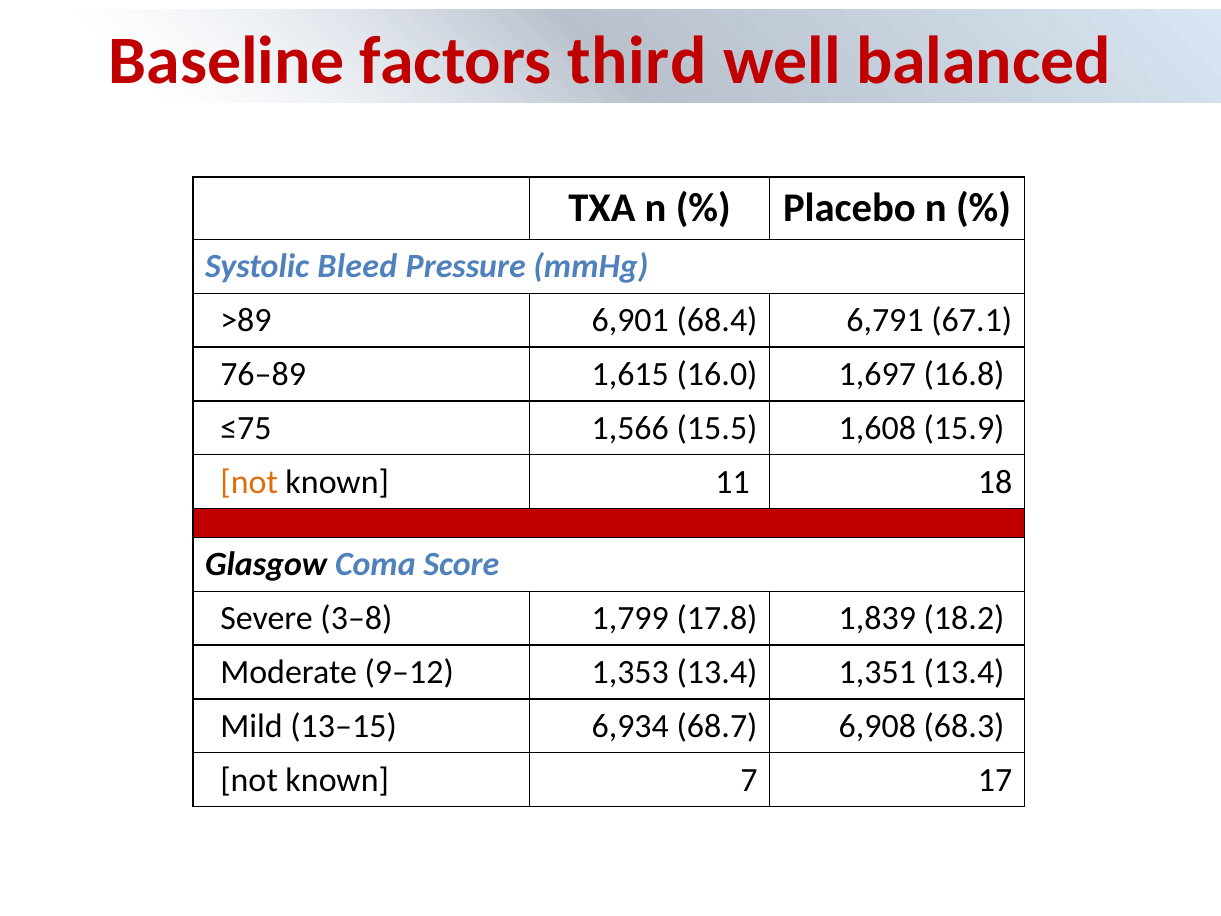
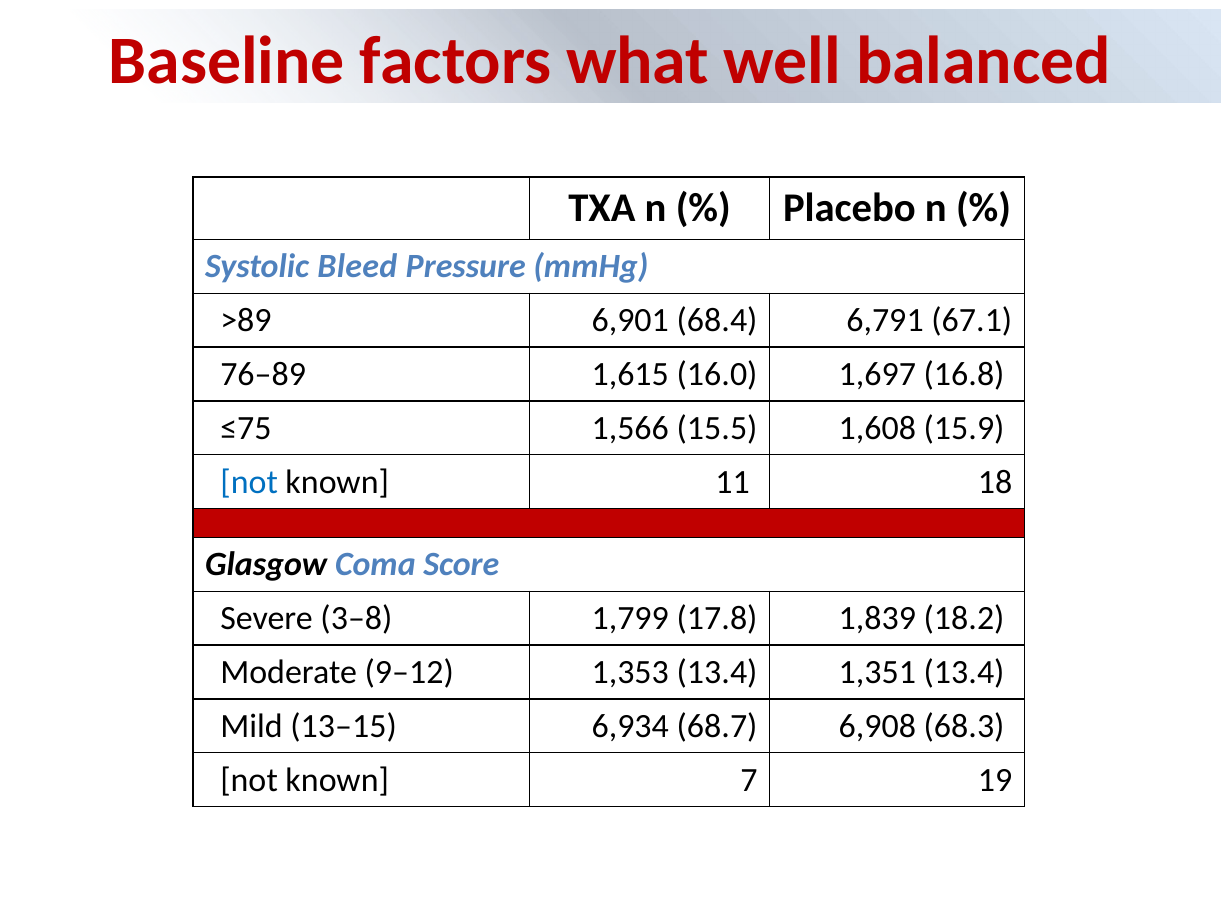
third: third -> what
not at (249, 482) colour: orange -> blue
17: 17 -> 19
